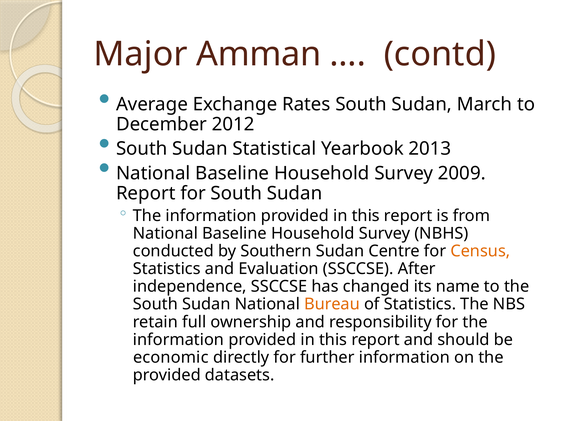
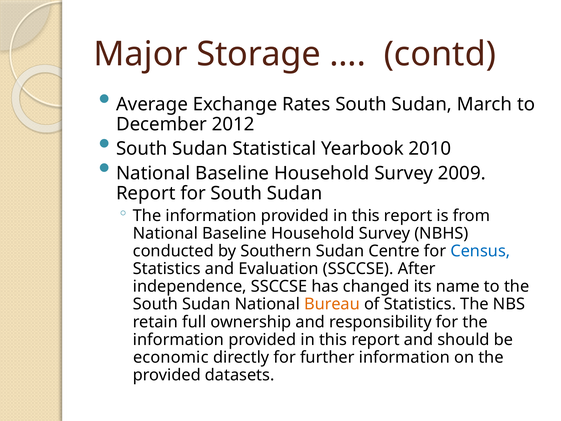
Amman: Amman -> Storage
2013: 2013 -> 2010
Census colour: orange -> blue
